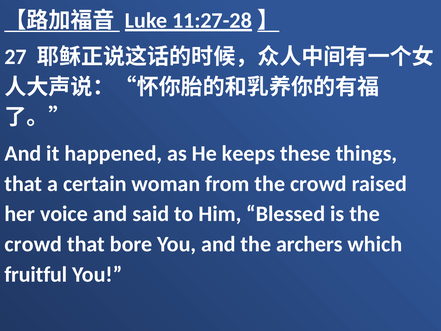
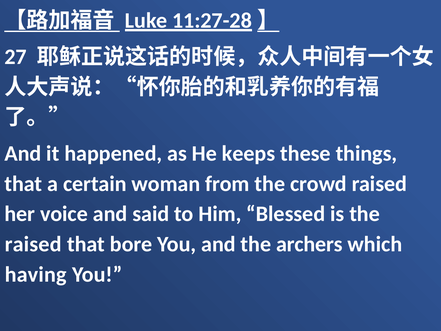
crowd at (33, 244): crowd -> raised
fruitful: fruitful -> having
